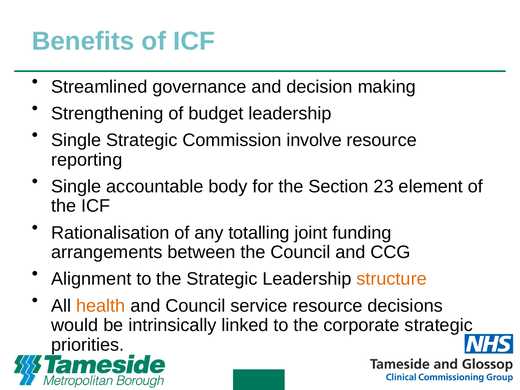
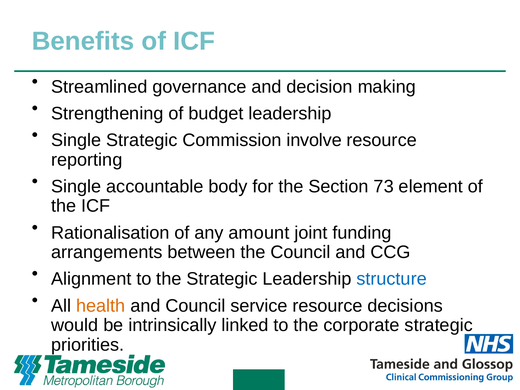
23: 23 -> 73
totalling: totalling -> amount
structure colour: orange -> blue
